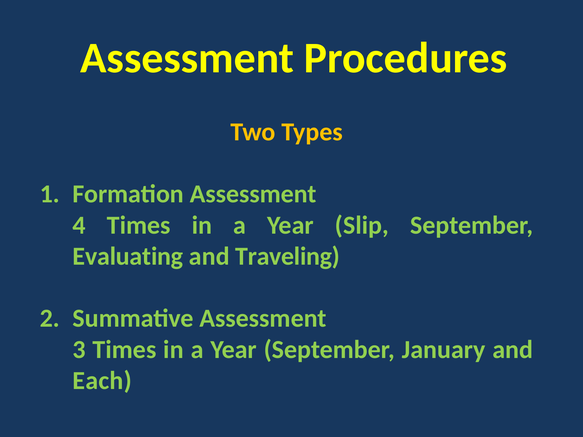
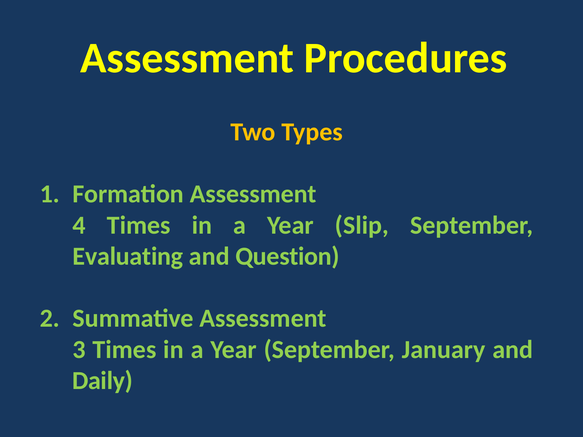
Traveling: Traveling -> Question
Each: Each -> Daily
